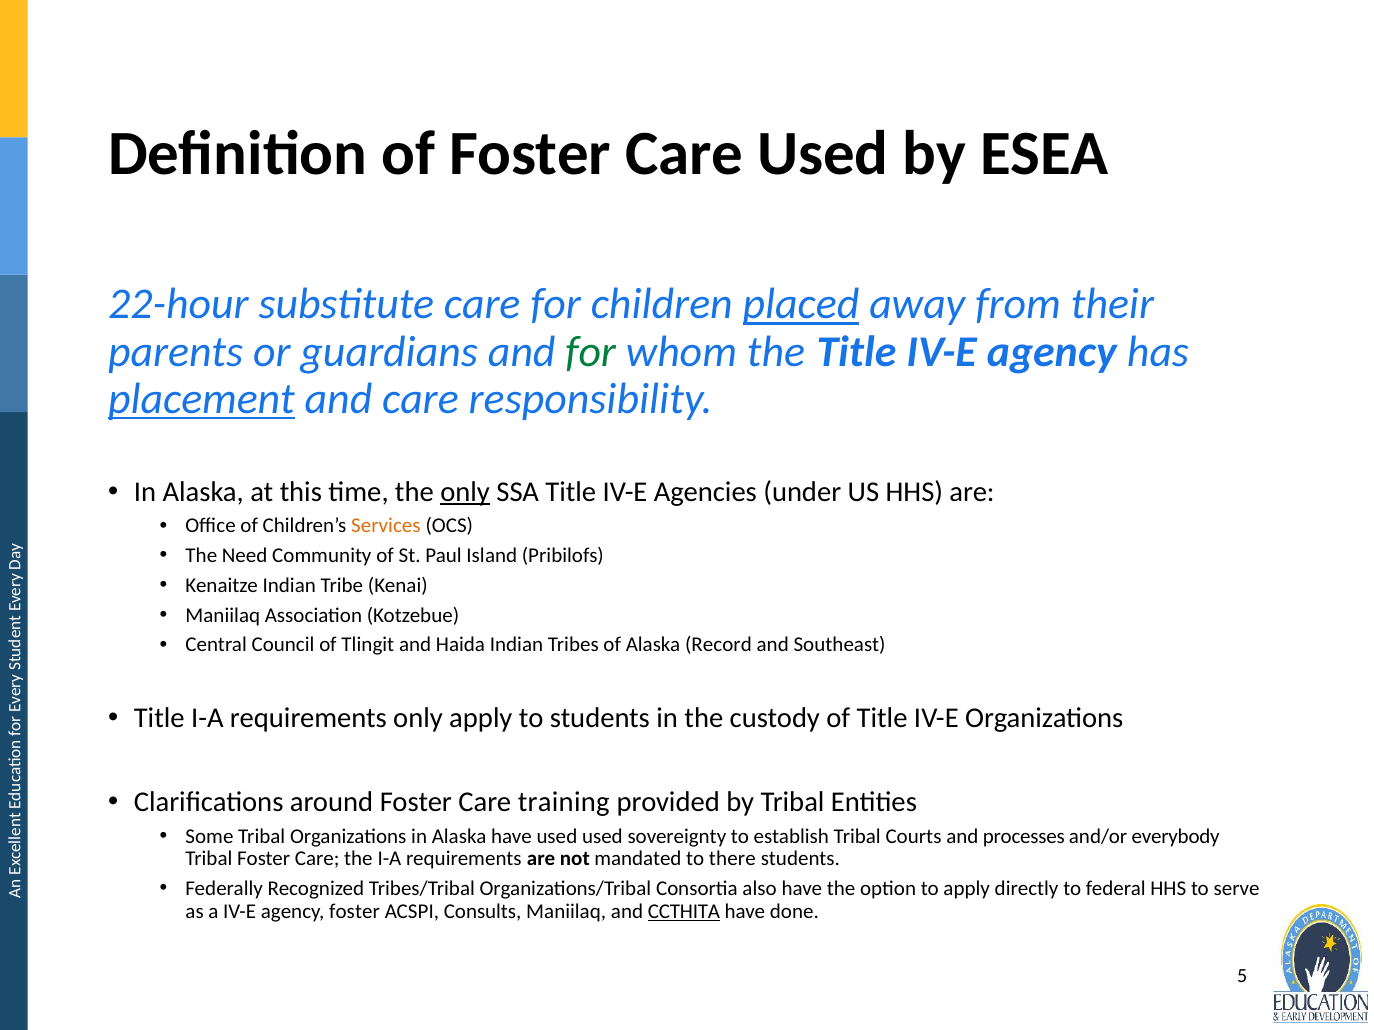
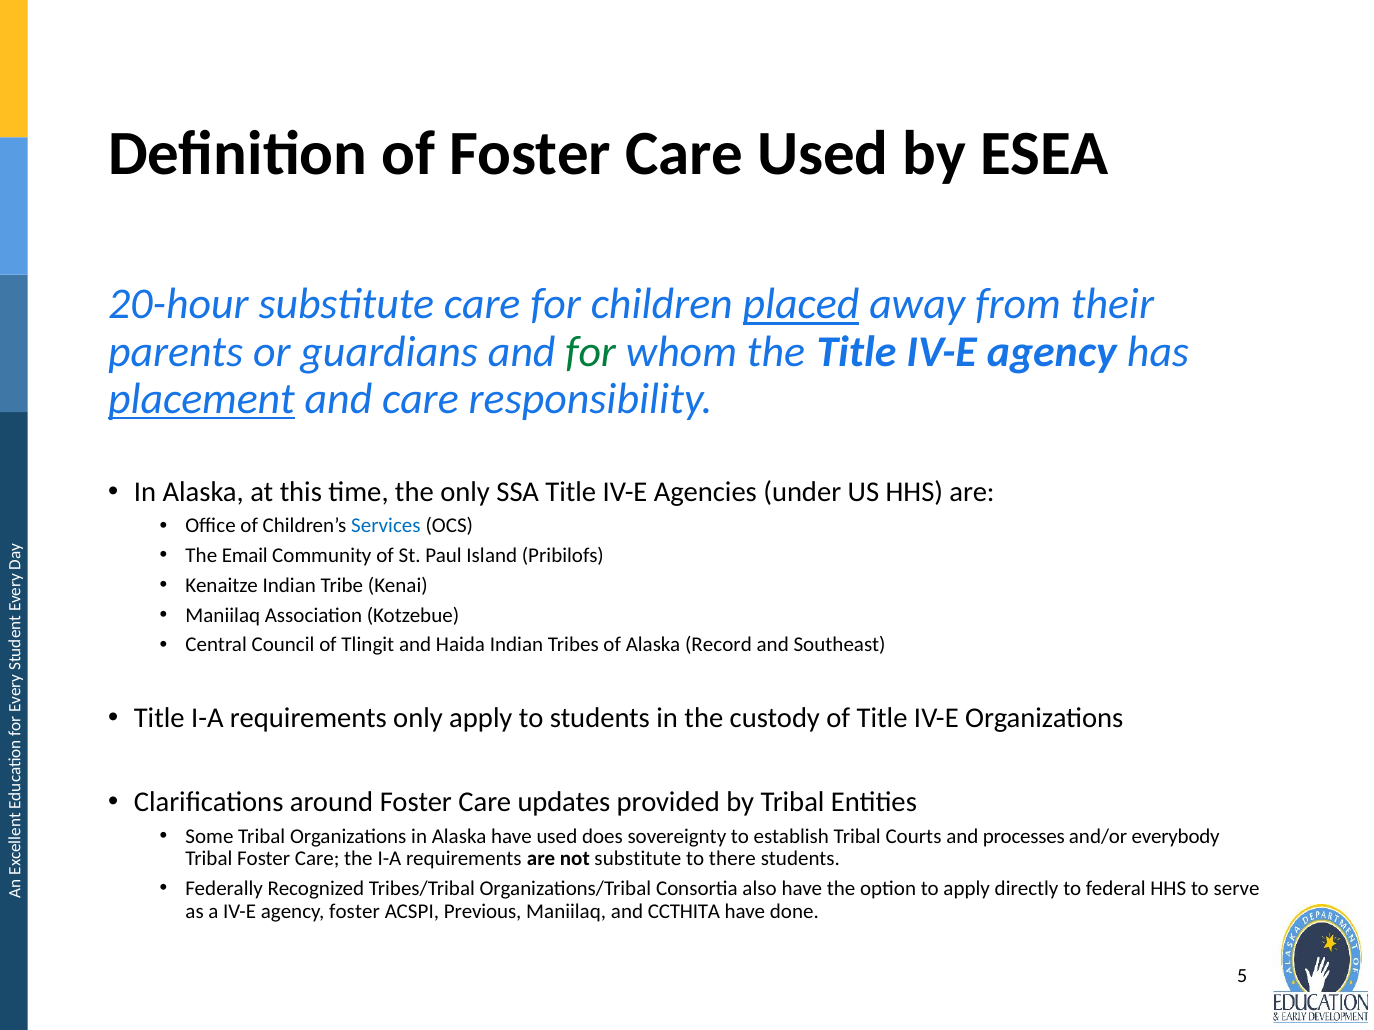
22-hour: 22-hour -> 20-hour
only at (465, 492) underline: present -> none
Services colour: orange -> blue
Need: Need -> Email
training: training -> updates
used used: used -> does
not mandated: mandated -> substitute
Consults: Consults -> Previous
CCTHITA underline: present -> none
